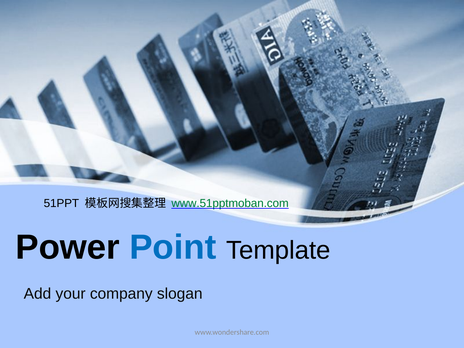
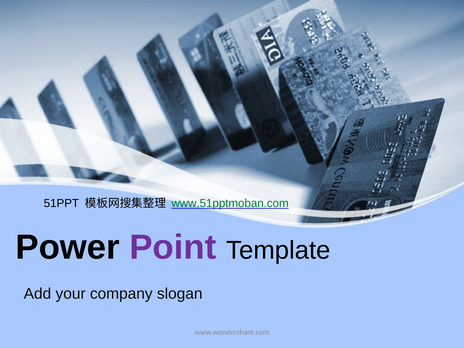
Point colour: blue -> purple
